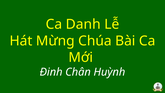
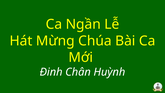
Danh: Danh -> Ngần
